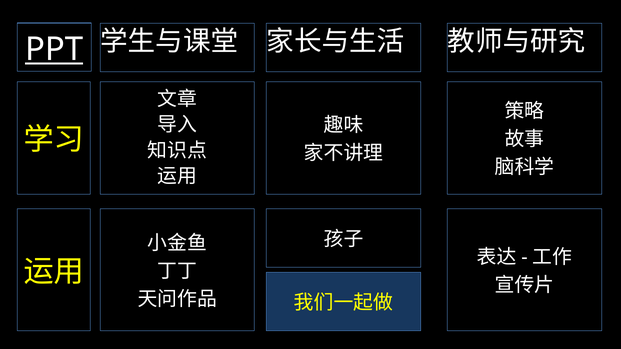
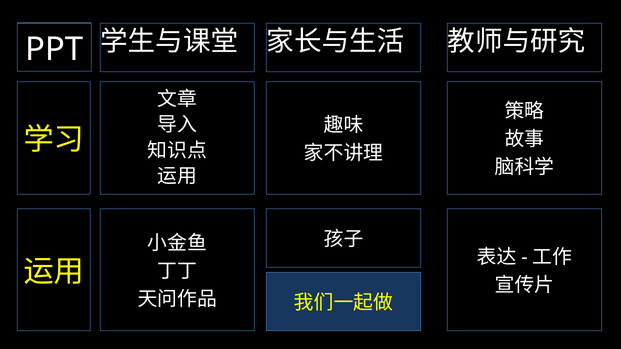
PPT underline: present -> none
